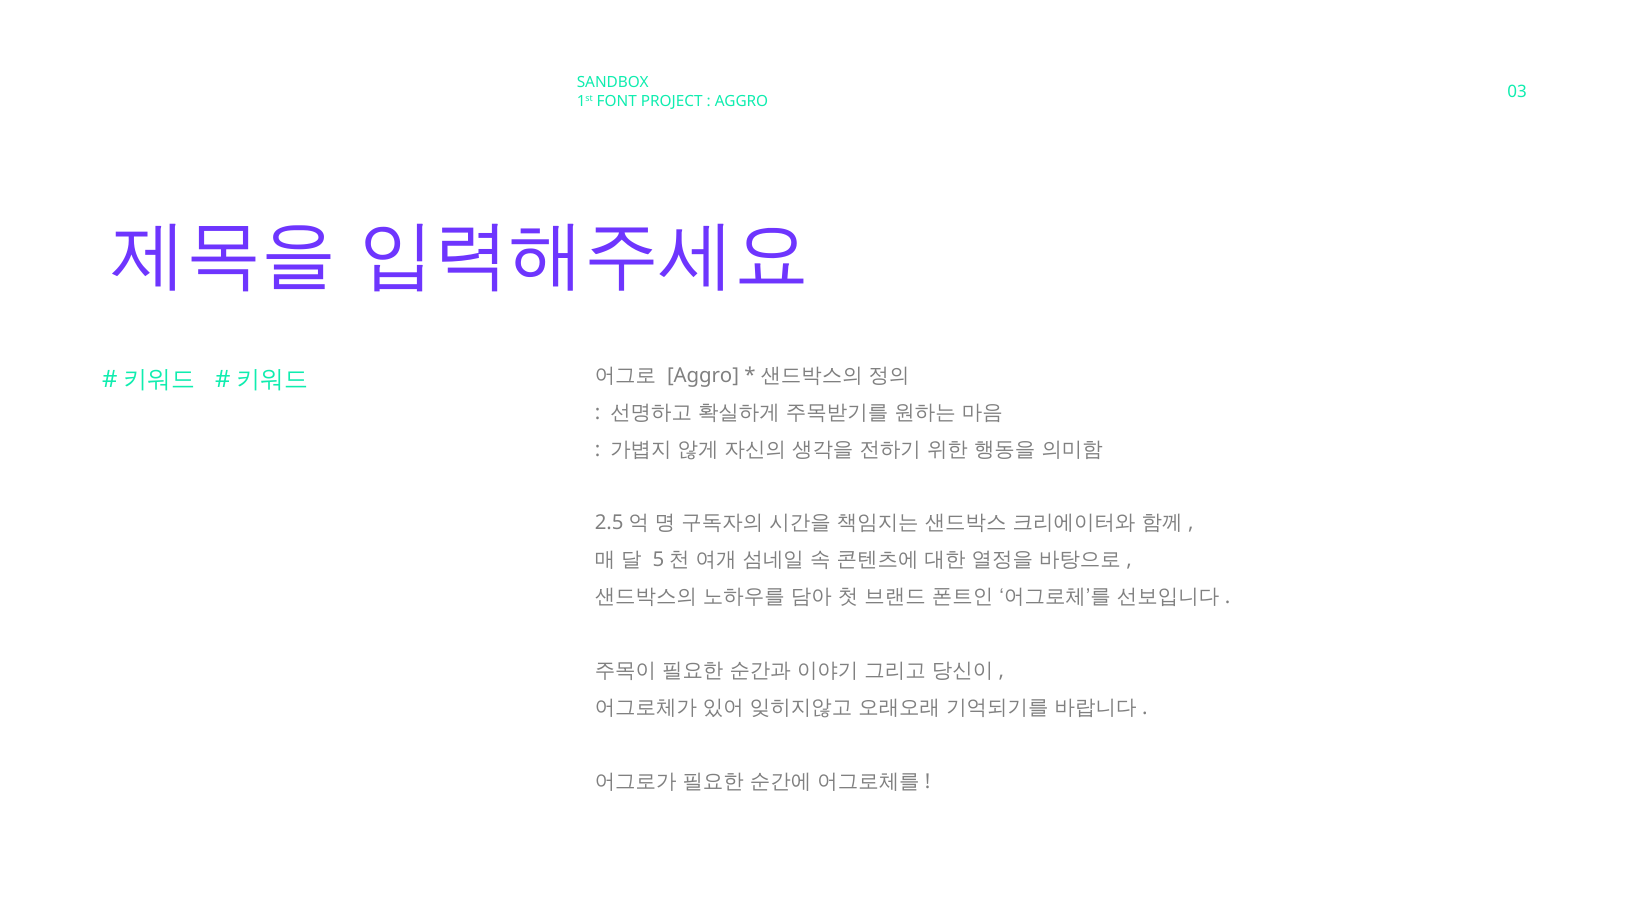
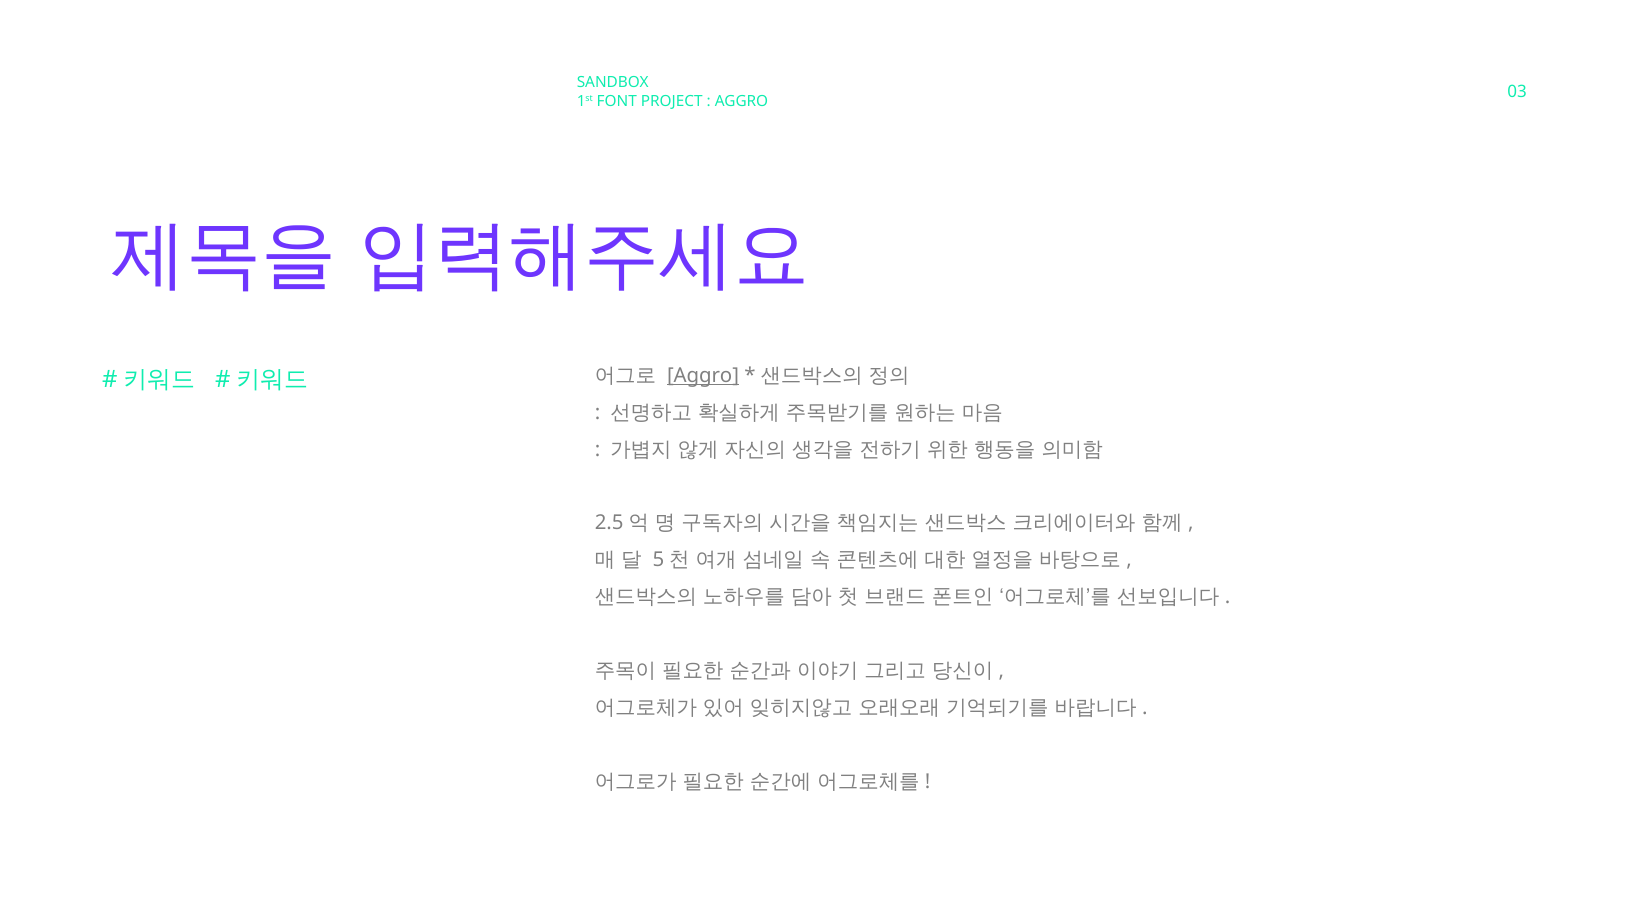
Aggro at (703, 375) underline: none -> present
